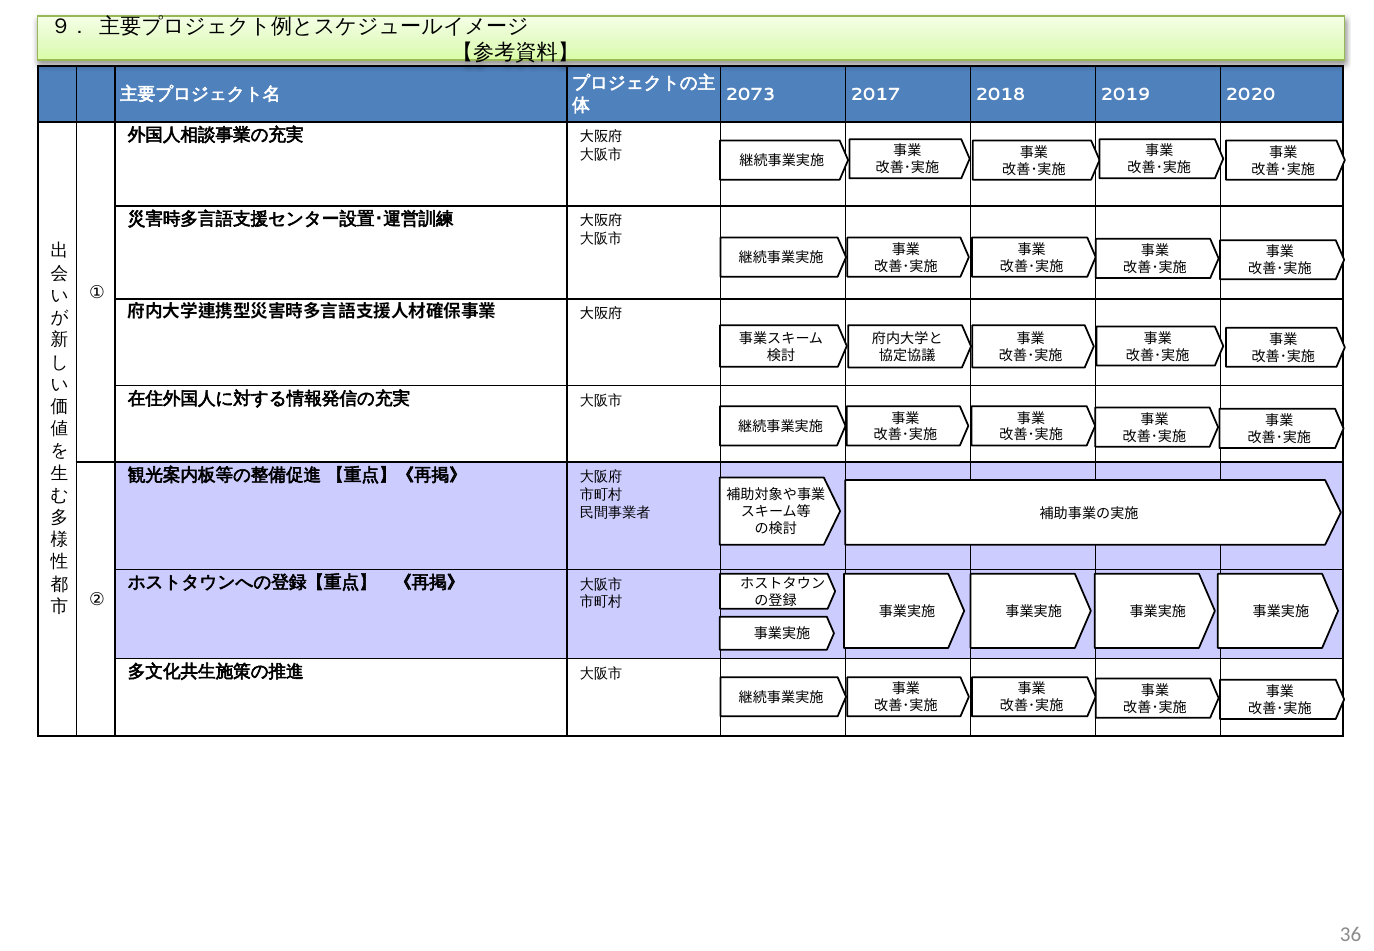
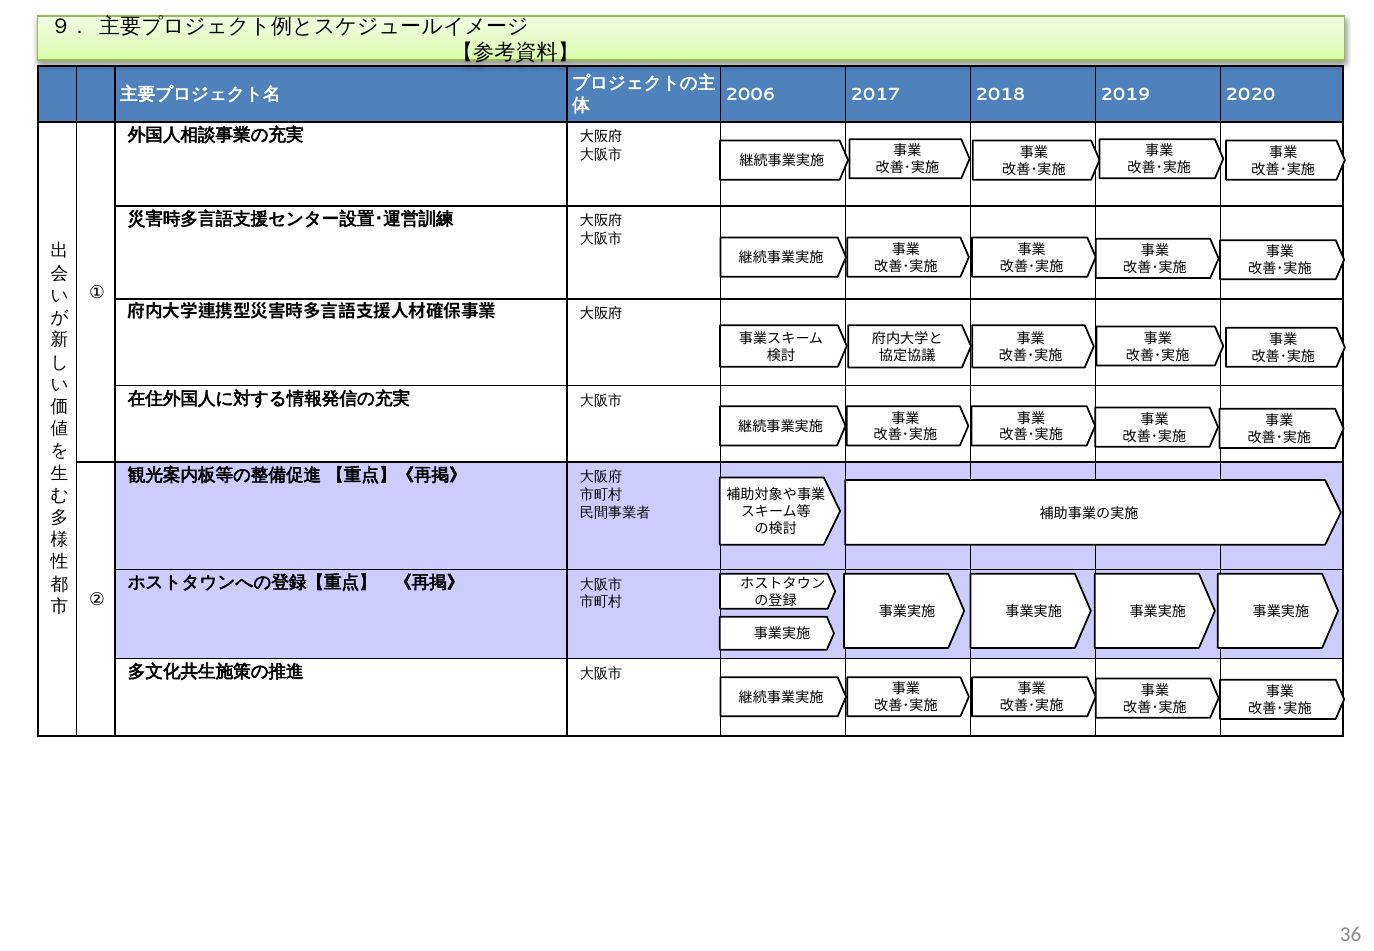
2073: 2073 -> 2006
